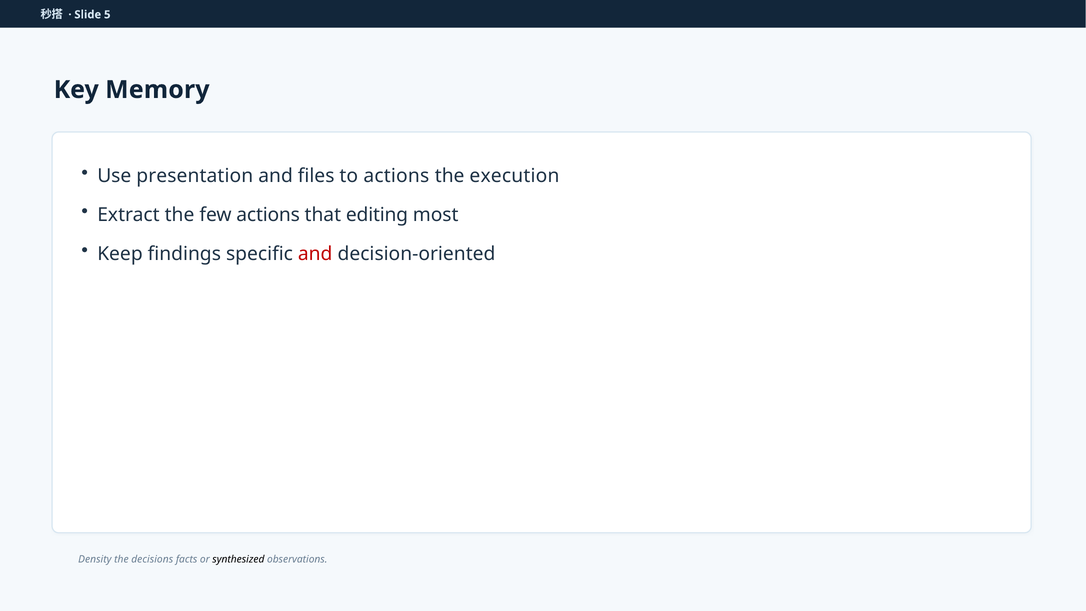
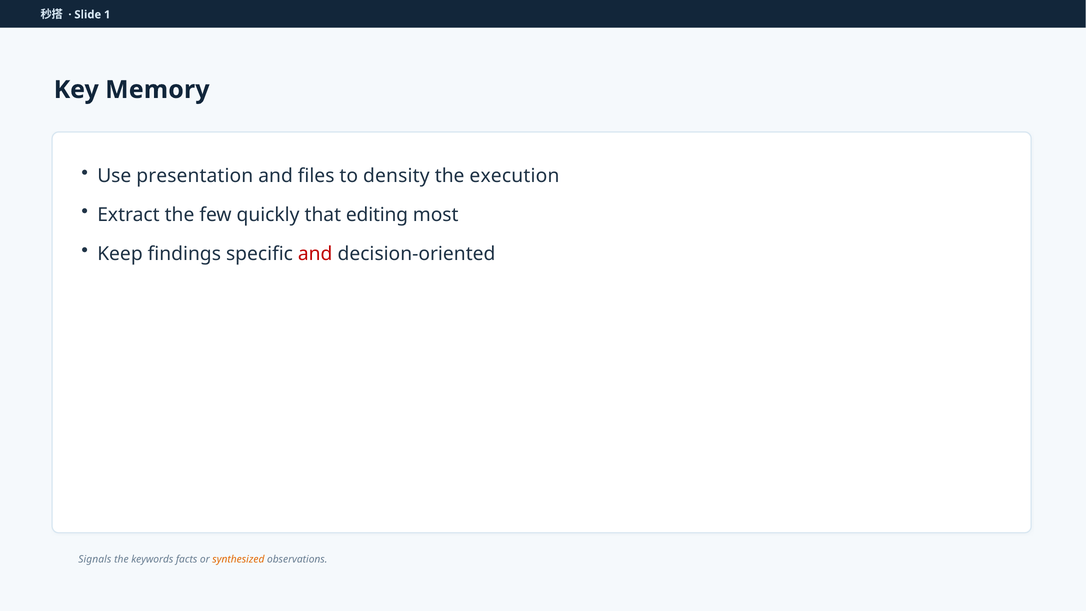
5: 5 -> 1
to actions: actions -> density
few actions: actions -> quickly
Density: Density -> Signals
decisions: decisions -> keywords
synthesized colour: black -> orange
